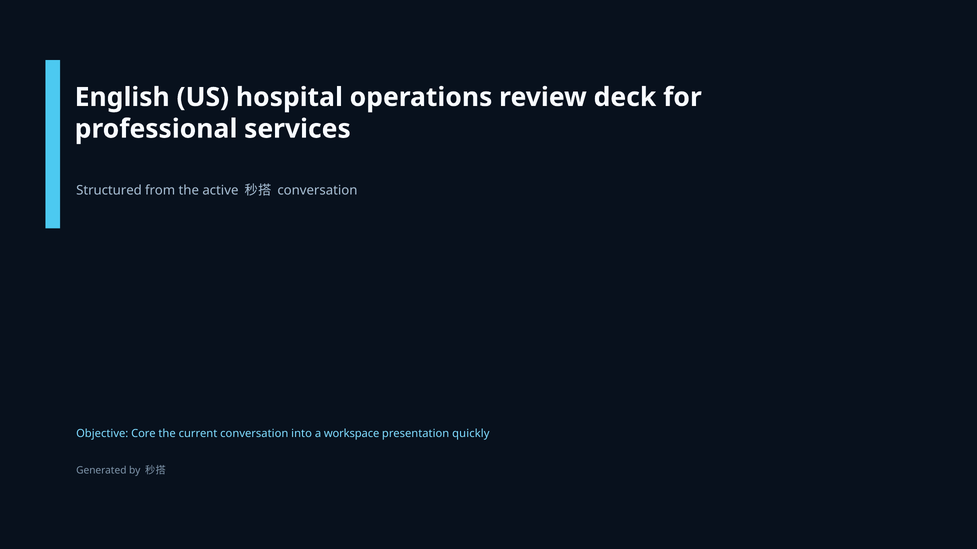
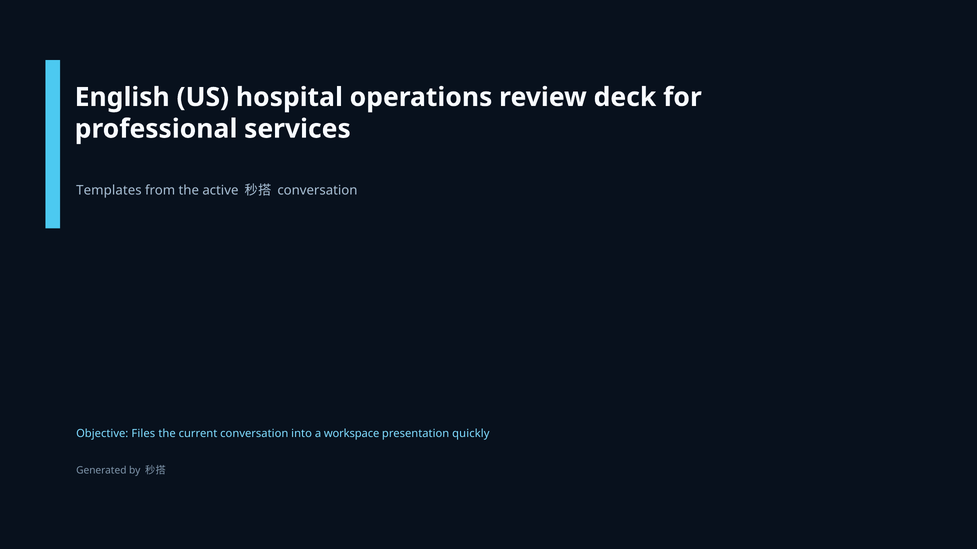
Structured: Structured -> Templates
Core: Core -> Files
